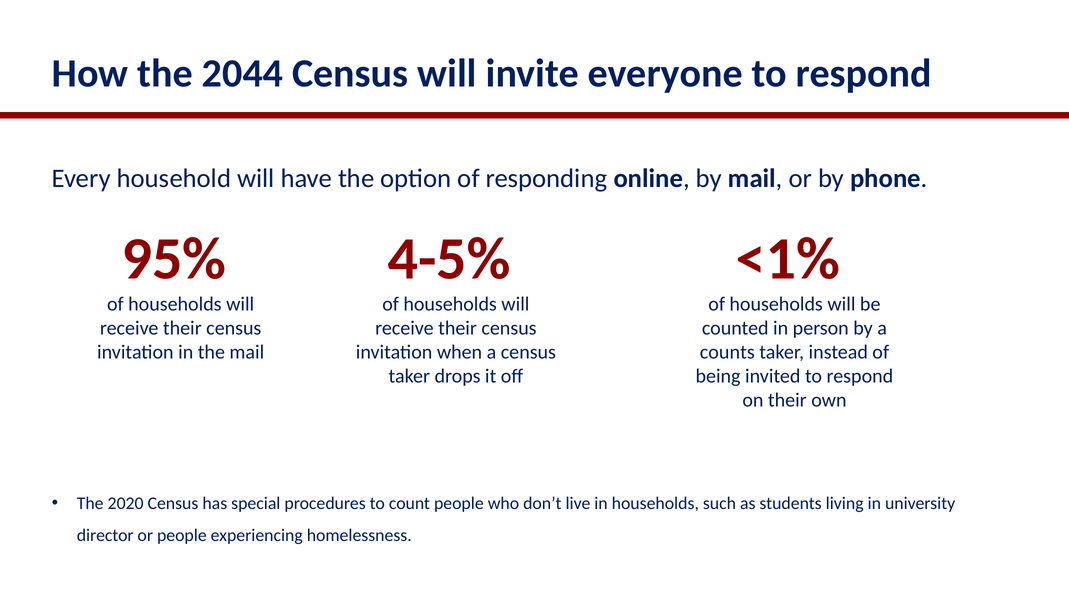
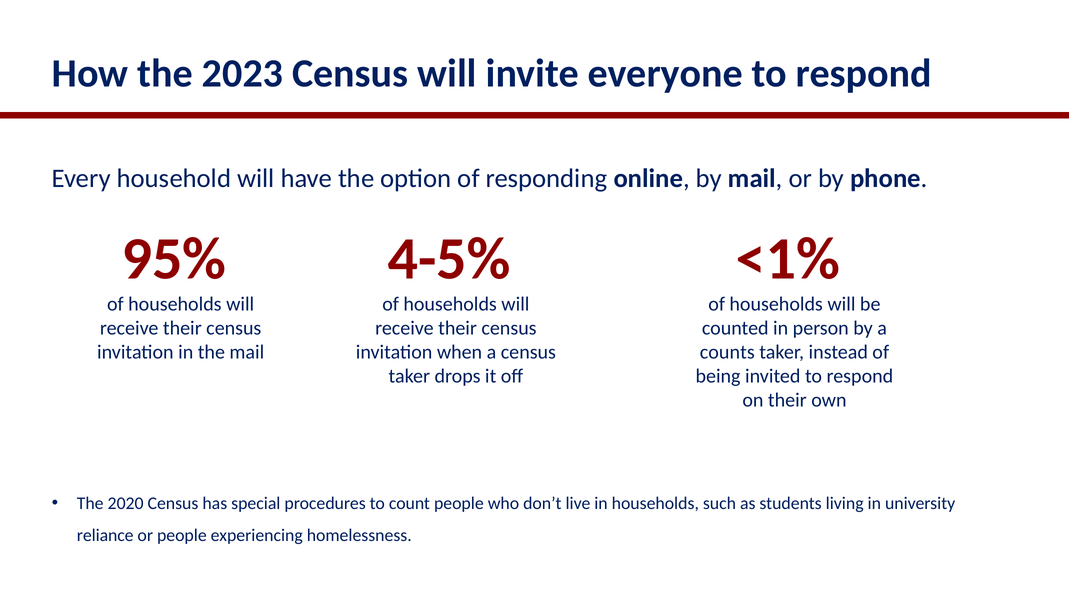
2044: 2044 -> 2023
director: director -> reliance
